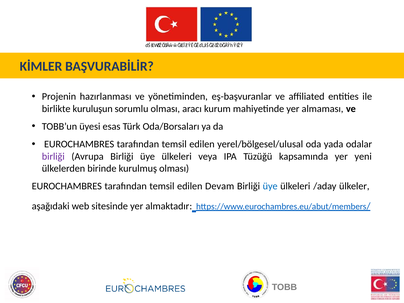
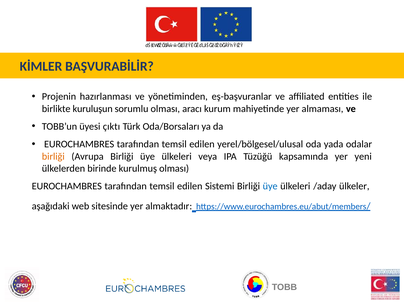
esas: esas -> çıktı
birliği at (53, 156) colour: purple -> orange
Devam: Devam -> Sistemi
